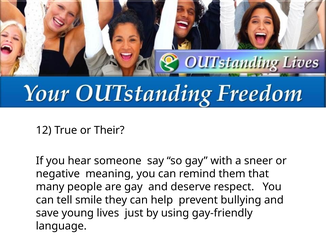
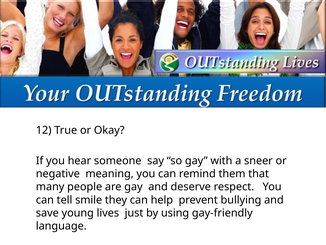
Their: Their -> Okay
